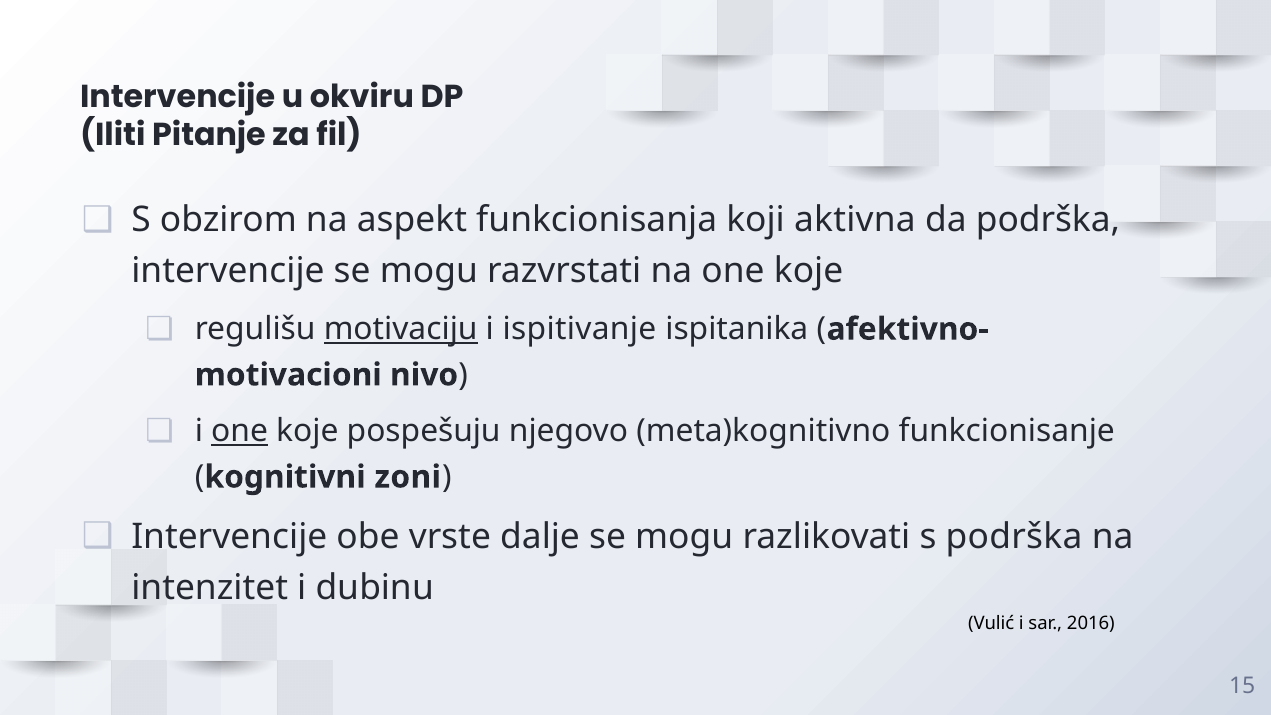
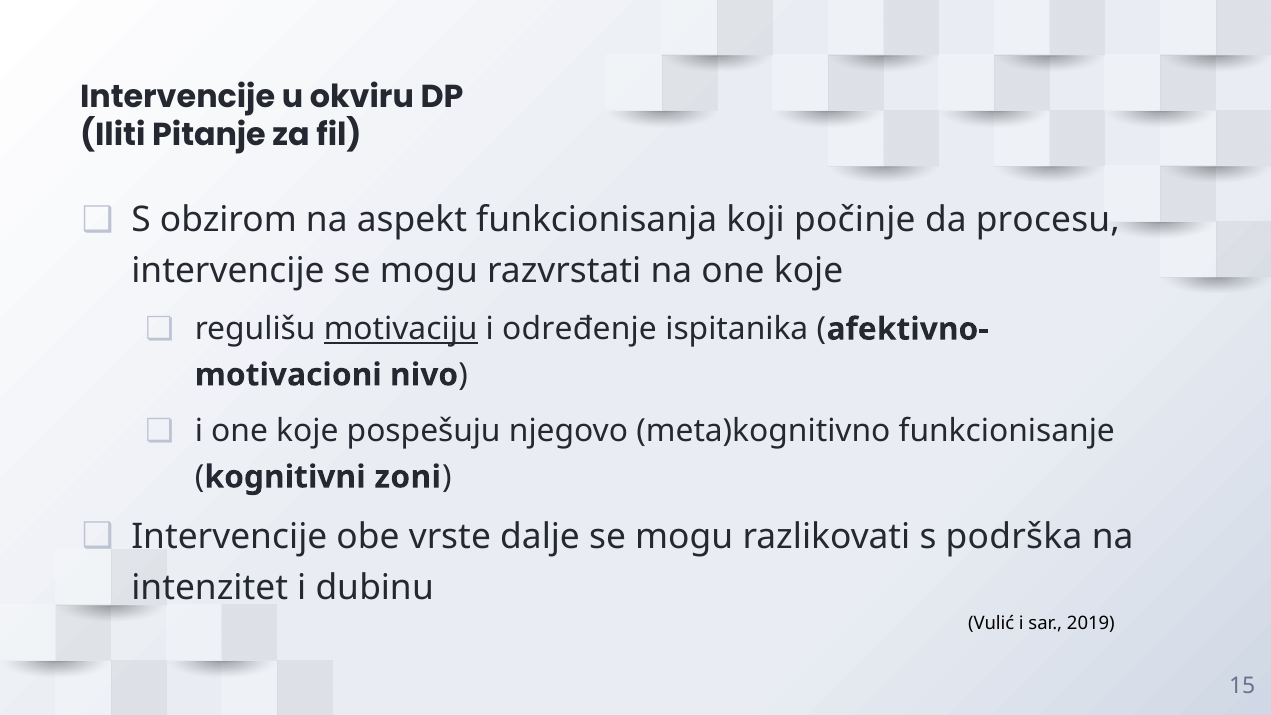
aktivna: aktivna -> počinje
da podrška: podrška -> procesu
ispitivanje: ispitivanje -> određenje
one at (240, 431) underline: present -> none
2016: 2016 -> 2019
